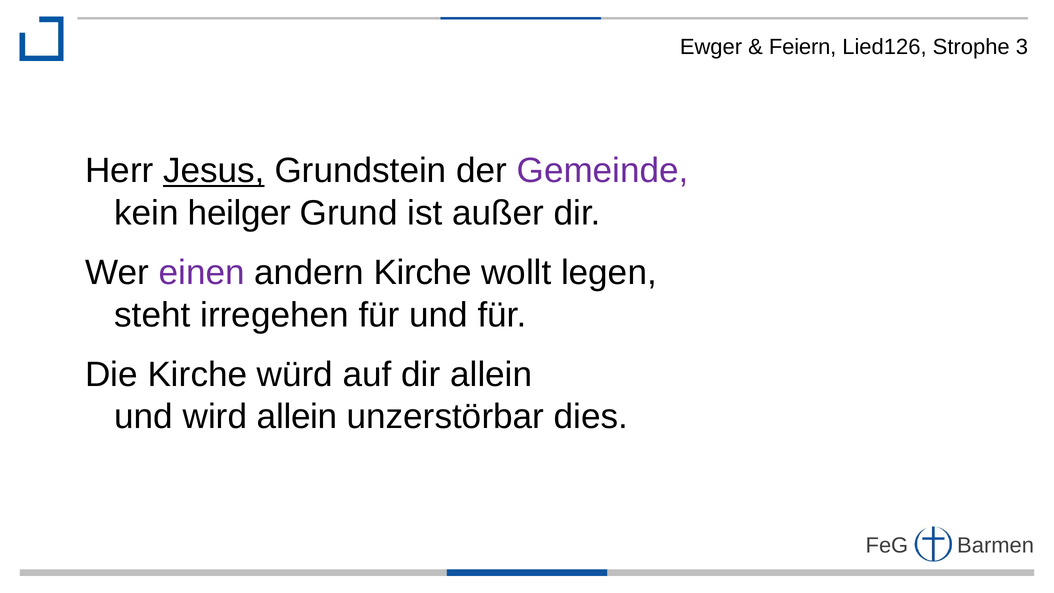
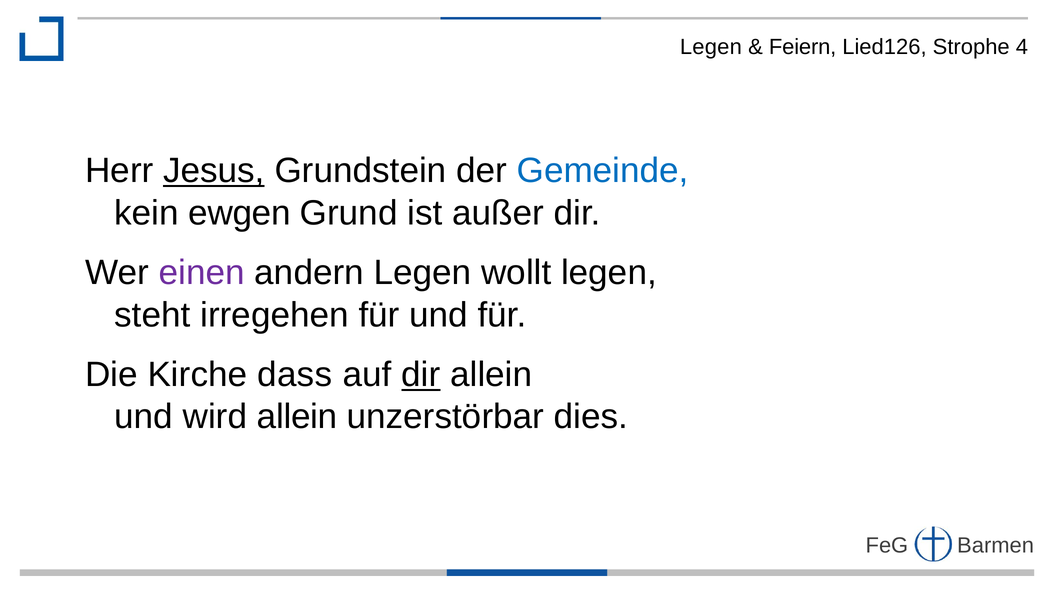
Ewger at (711, 47): Ewger -> Legen
3: 3 -> 4
Gemeinde colour: purple -> blue
heilger: heilger -> ewgen
andern Kirche: Kirche -> Legen
würd: würd -> dass
dir at (421, 375) underline: none -> present
